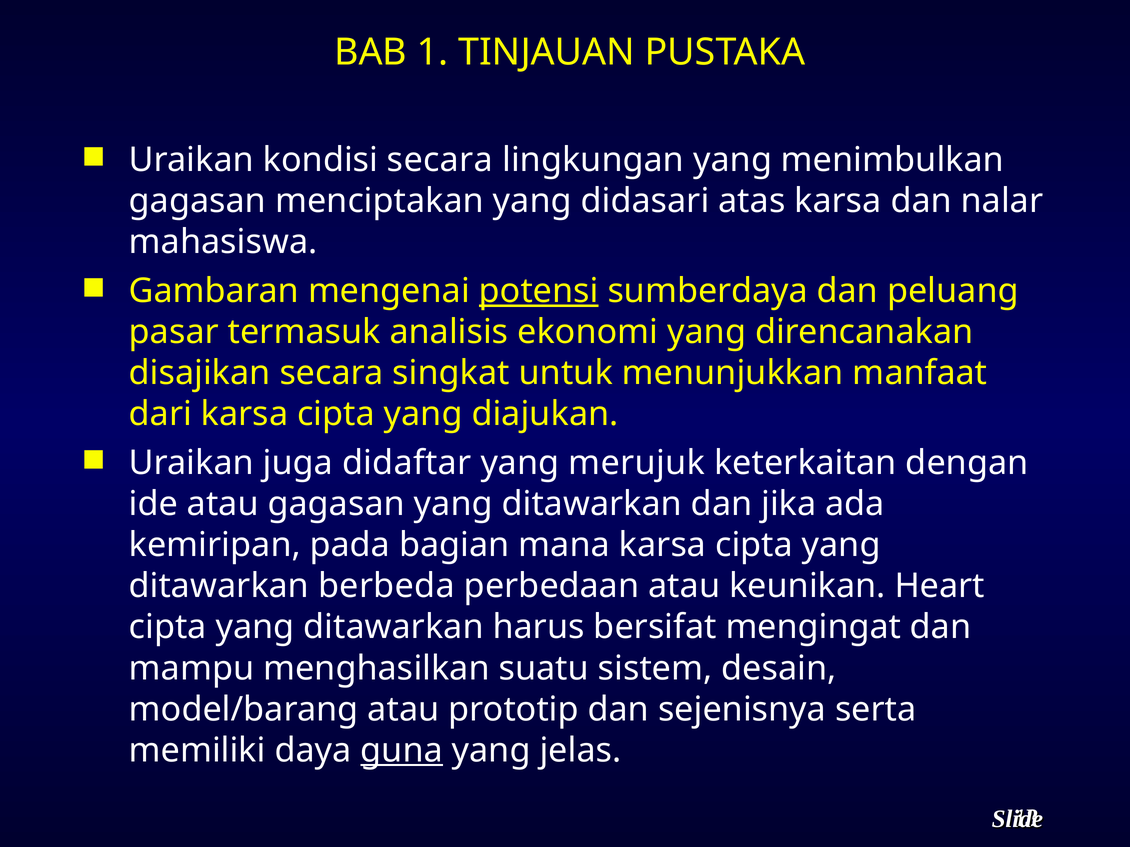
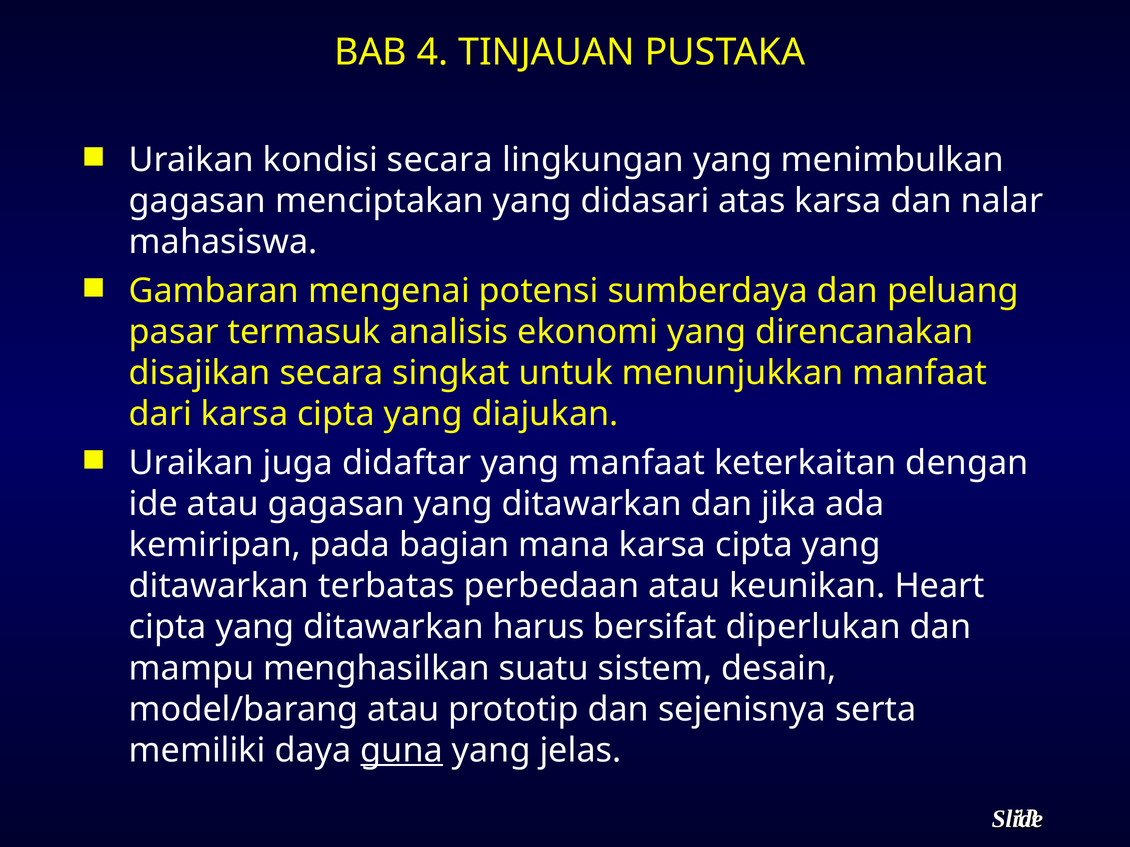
1: 1 -> 4
potensi underline: present -> none
yang merujuk: merujuk -> manfaat
berbeda: berbeda -> terbatas
mengingat: mengingat -> diperlukan
